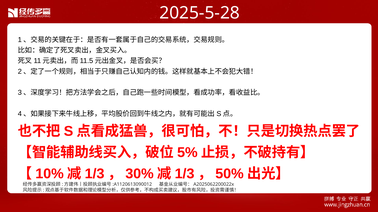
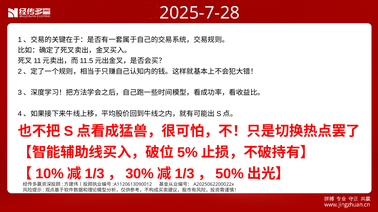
2025-5-28: 2025-5-28 -> 2025-7-28
